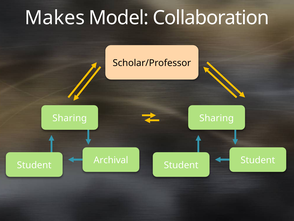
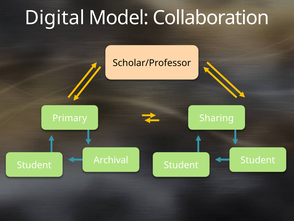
Makes: Makes -> Digital
Sharing at (70, 118): Sharing -> Primary
